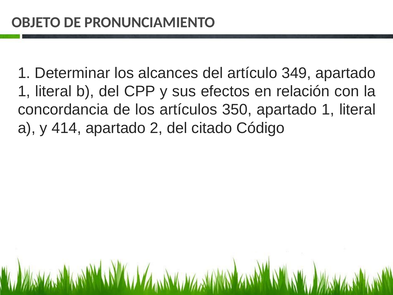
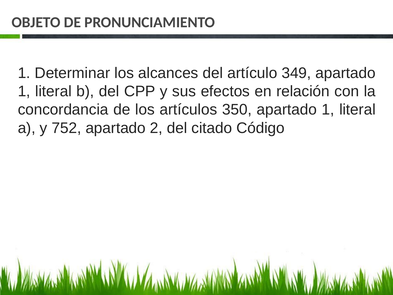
414: 414 -> 752
